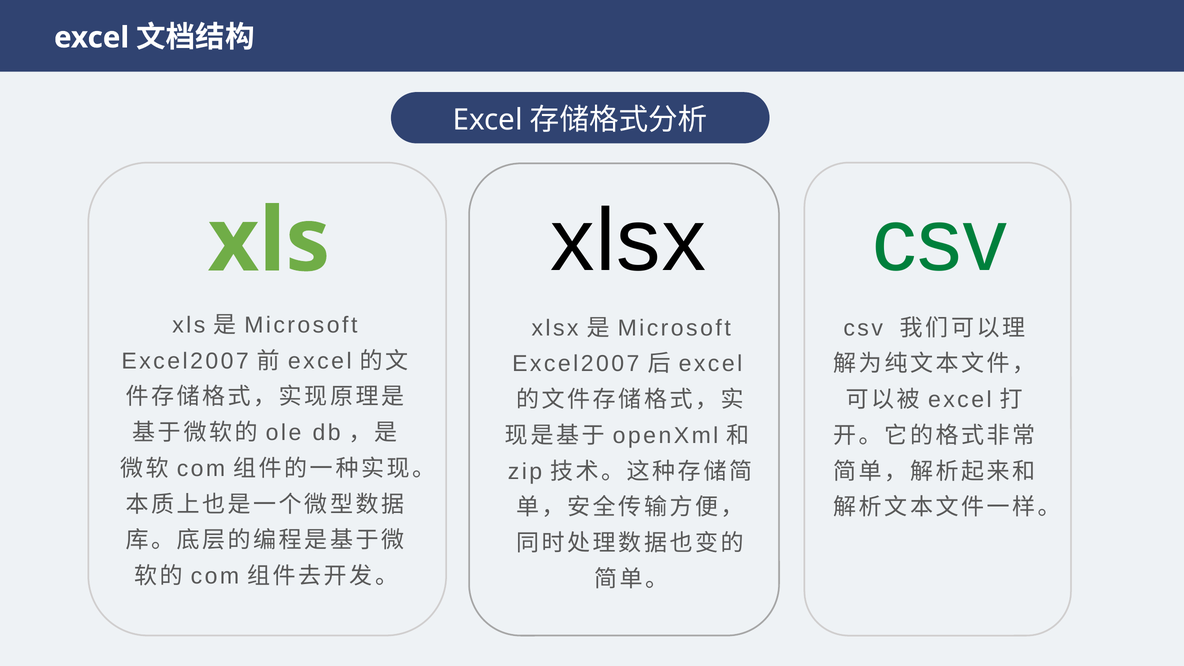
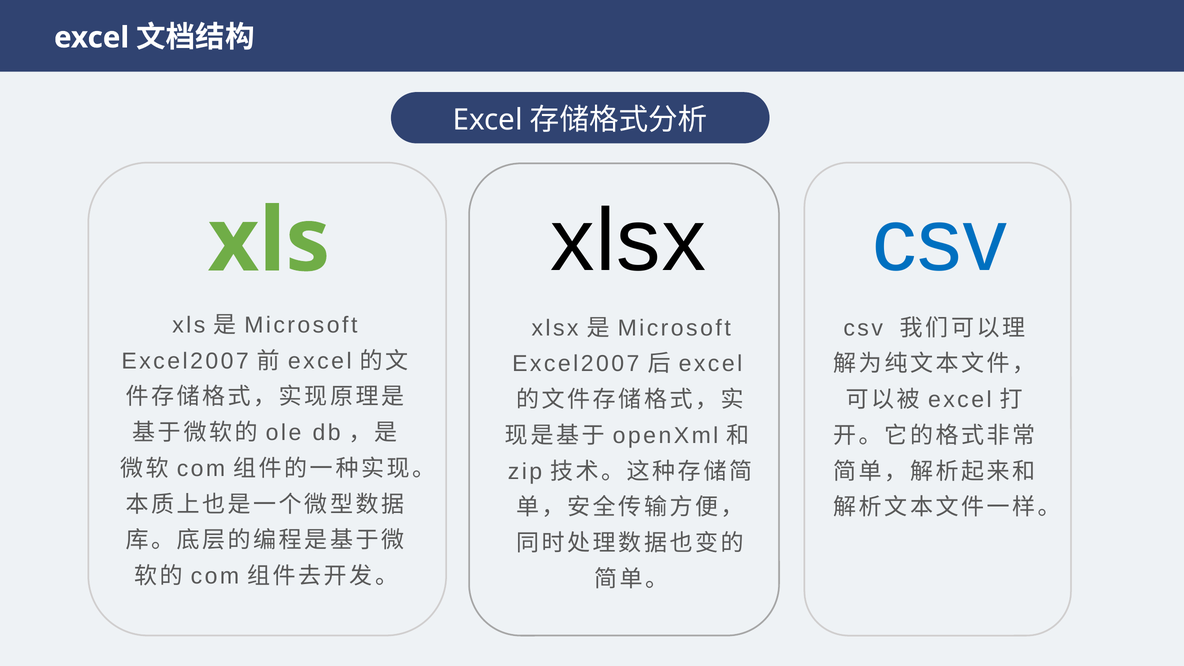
csv at (940, 241) colour: green -> blue
